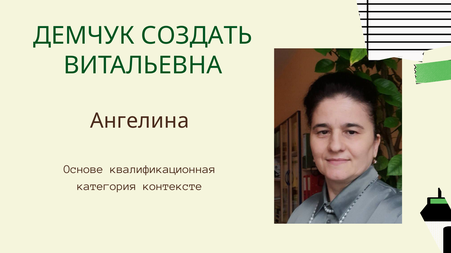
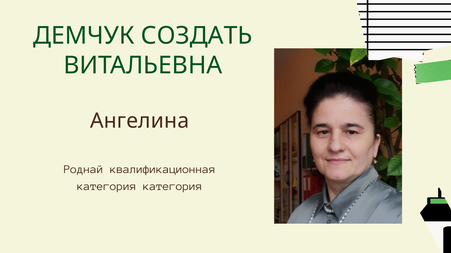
Основе: Основе -> Роднай
категория контексте: контексте -> категория
